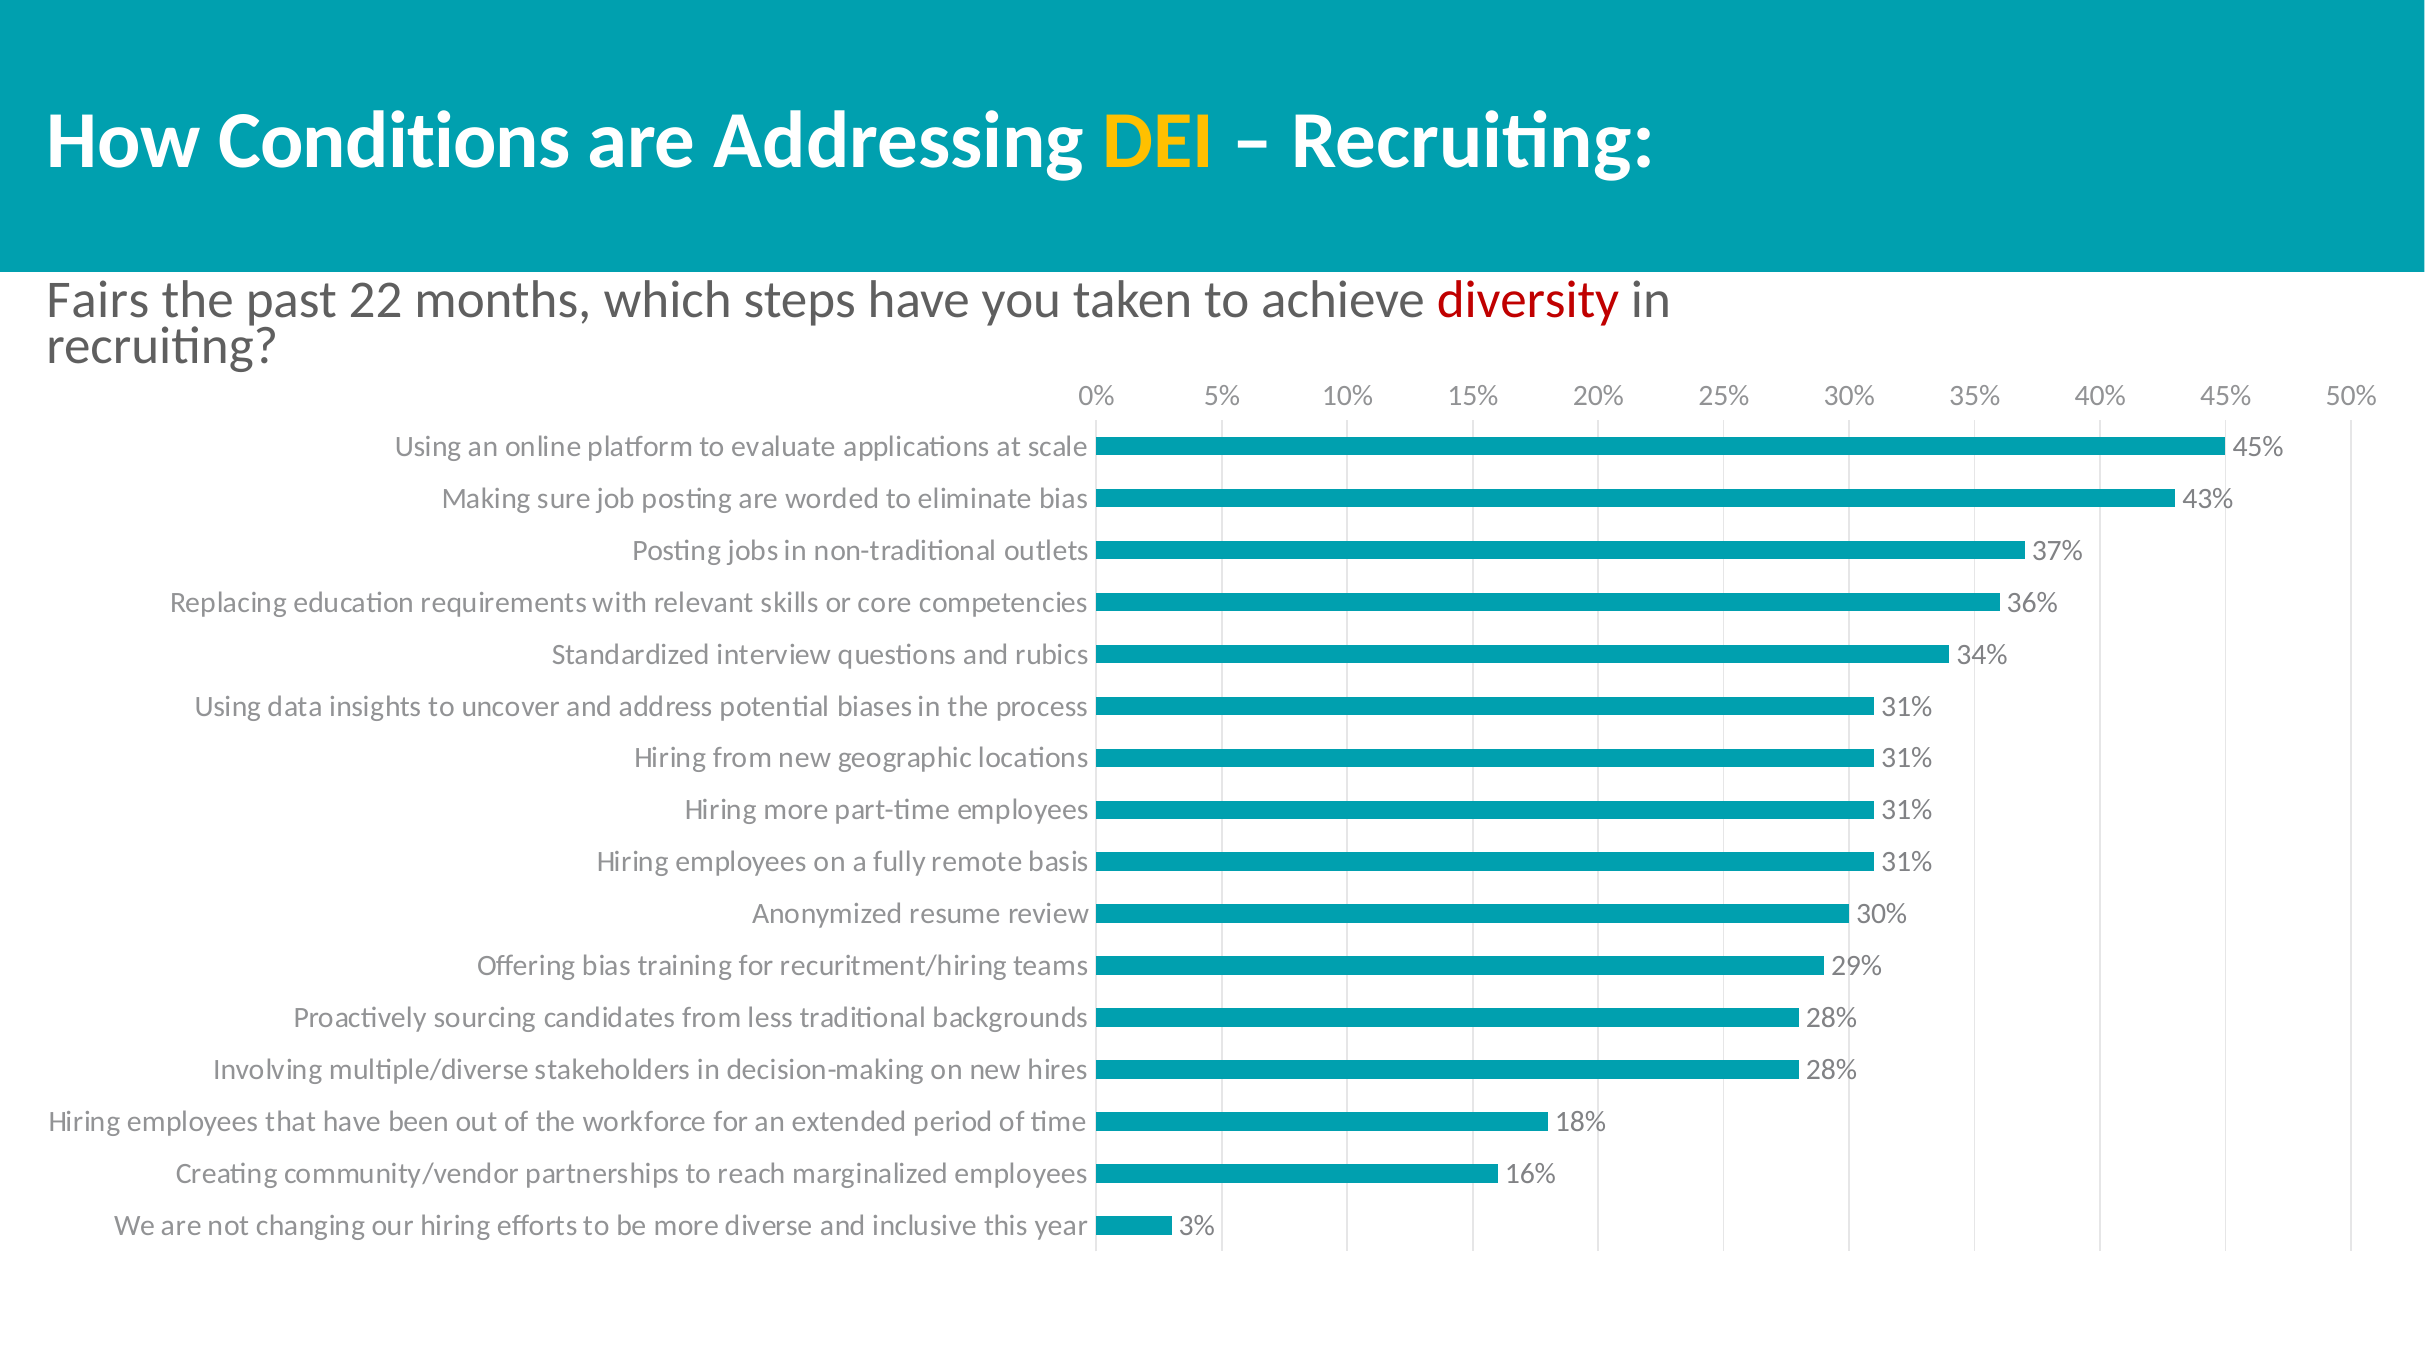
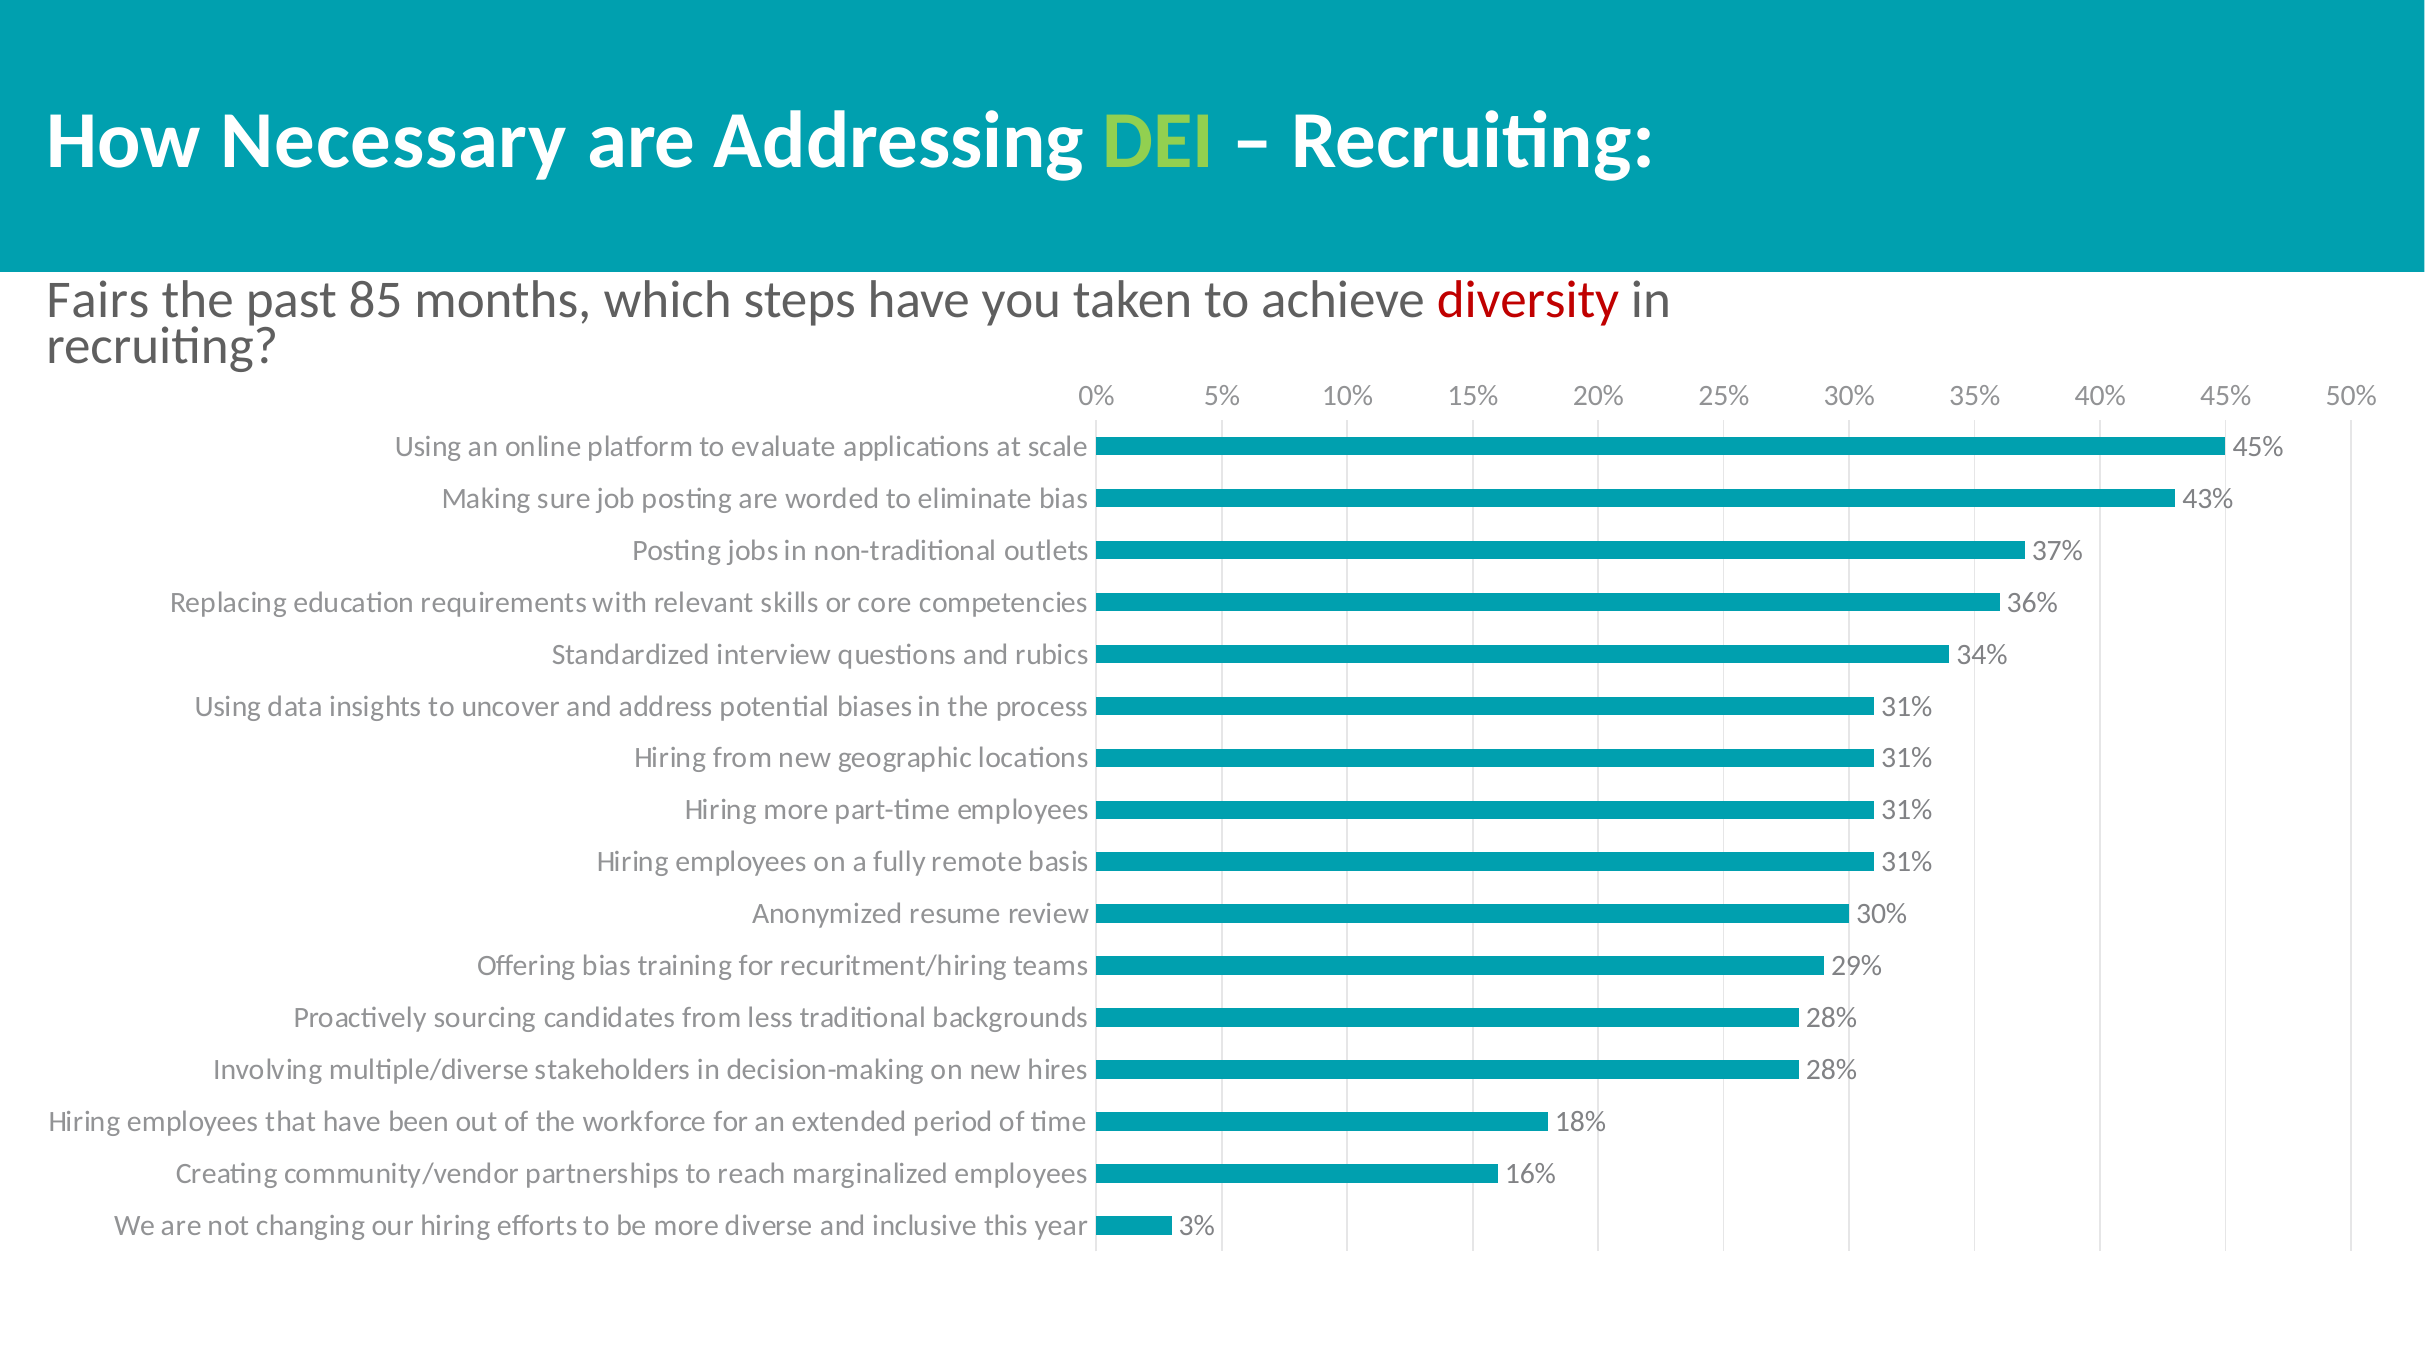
Conditions: Conditions -> Necessary
DEI colour: yellow -> light green
22: 22 -> 85
